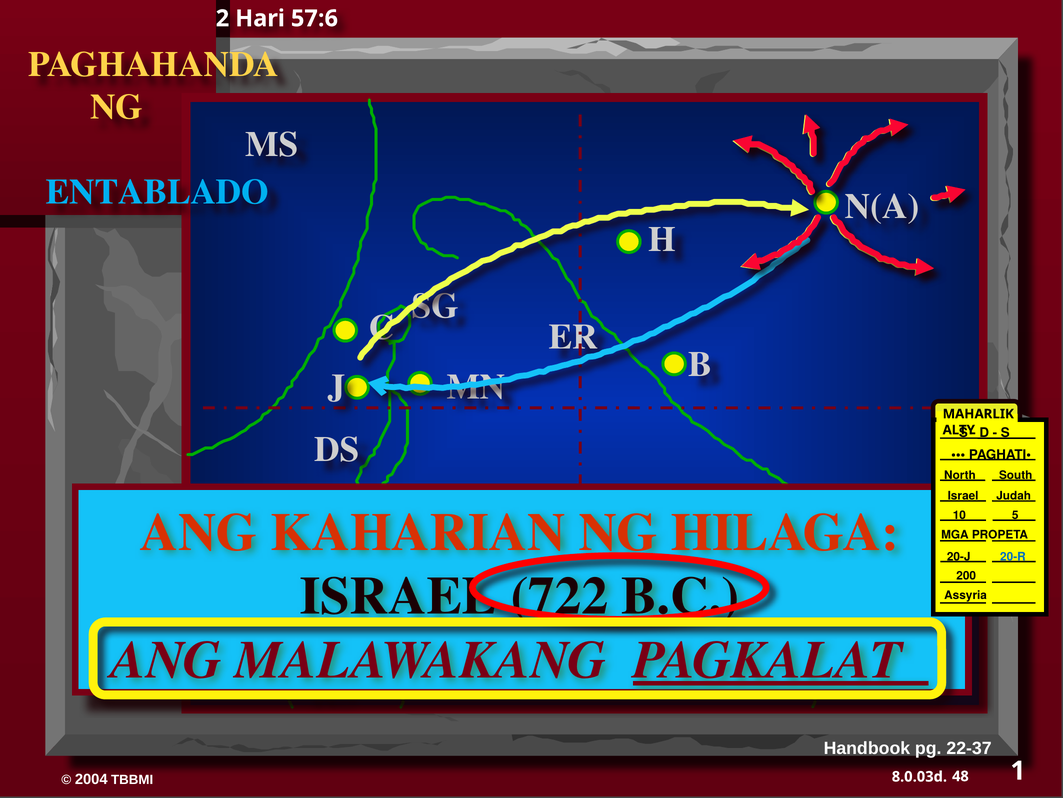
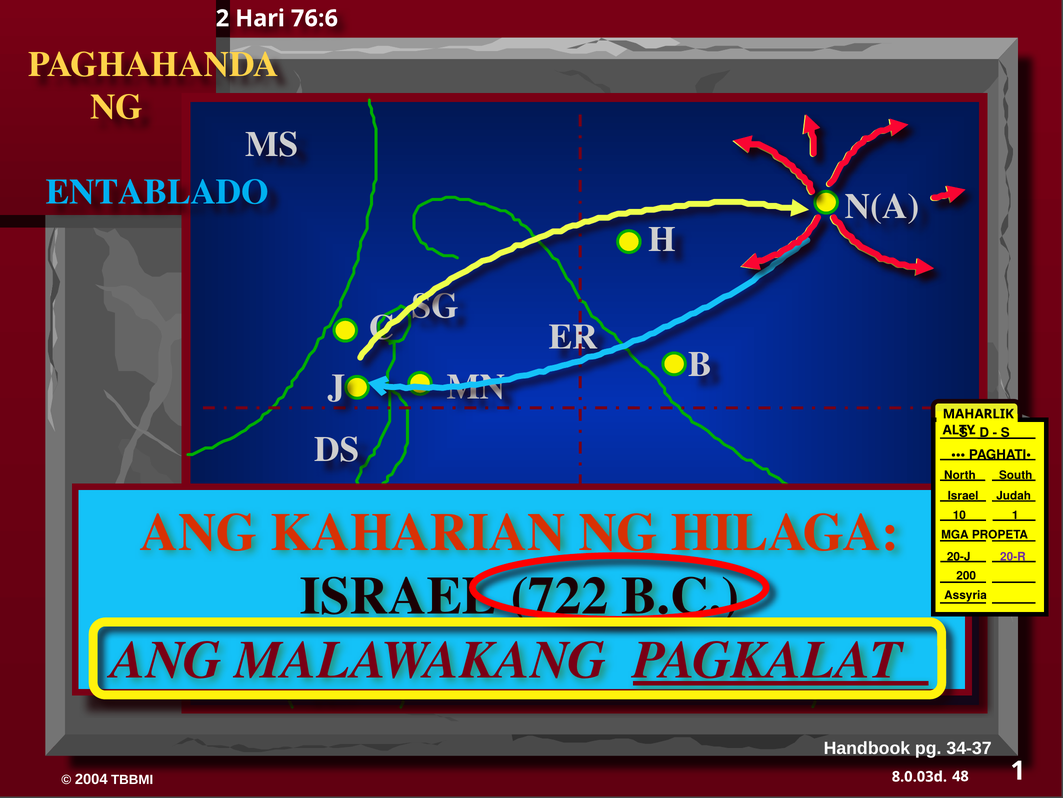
57:6: 57:6 -> 76:6
10 5: 5 -> 1
20-R colour: blue -> purple
22-37: 22-37 -> 34-37
